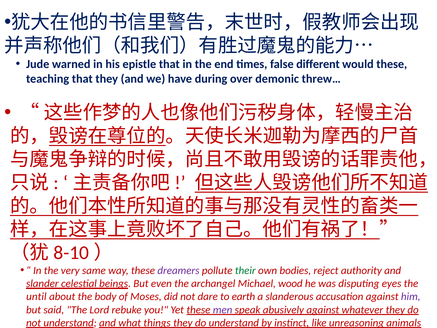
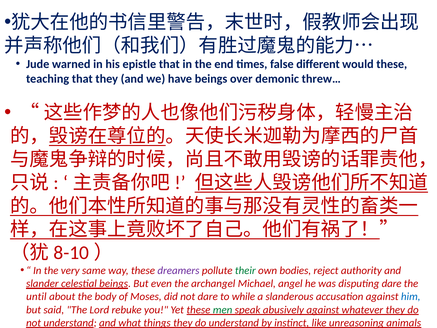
have during: during -> beings
wood: wood -> angel
disputing eyes: eyes -> dare
earth: earth -> while
him colour: purple -> blue
men colour: purple -> green
